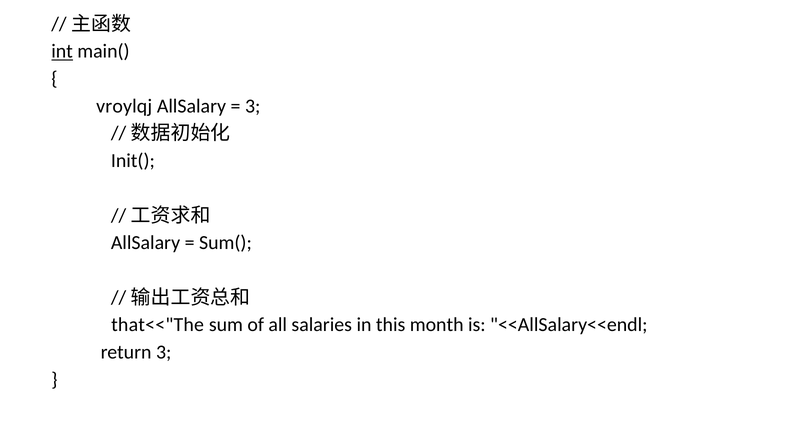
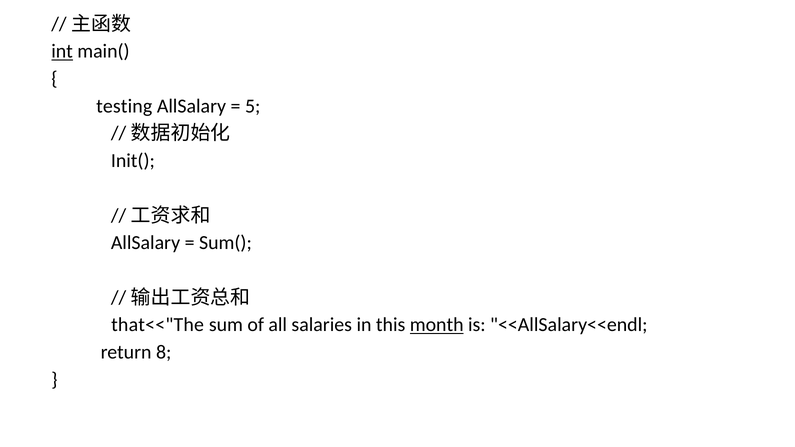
vroylqj: vroylqj -> testing
3 at (253, 106): 3 -> 5
month underline: none -> present
return 3: 3 -> 8
